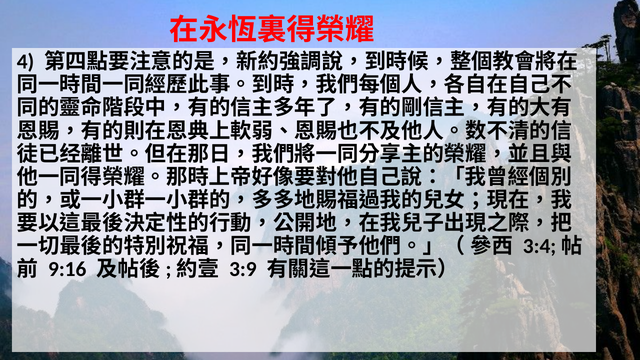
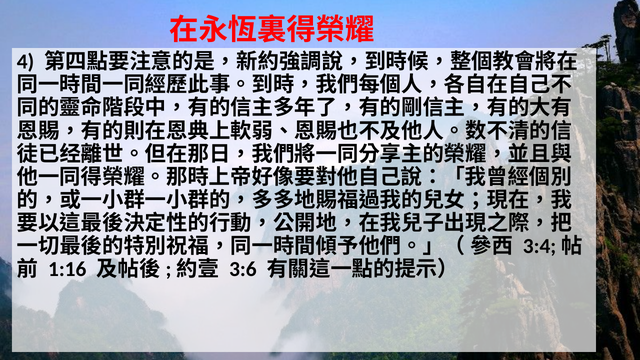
9:16: 9:16 -> 1:16
3:9: 3:9 -> 3:6
